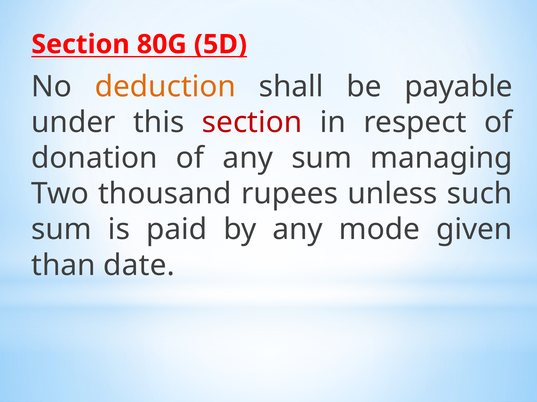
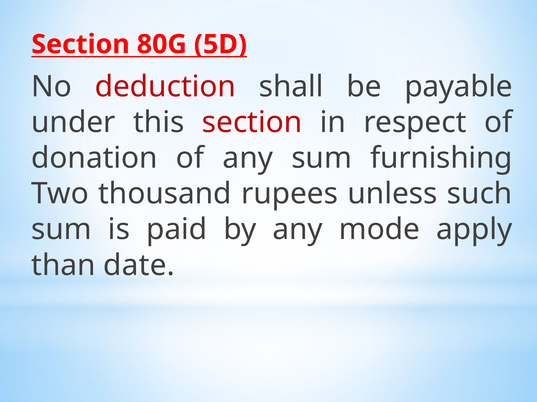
deduction colour: orange -> red
managing: managing -> furnishing
given: given -> apply
